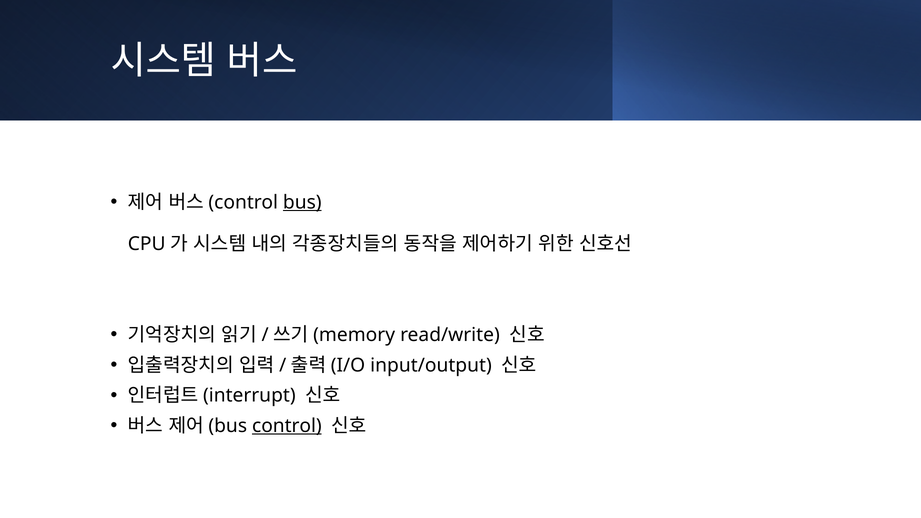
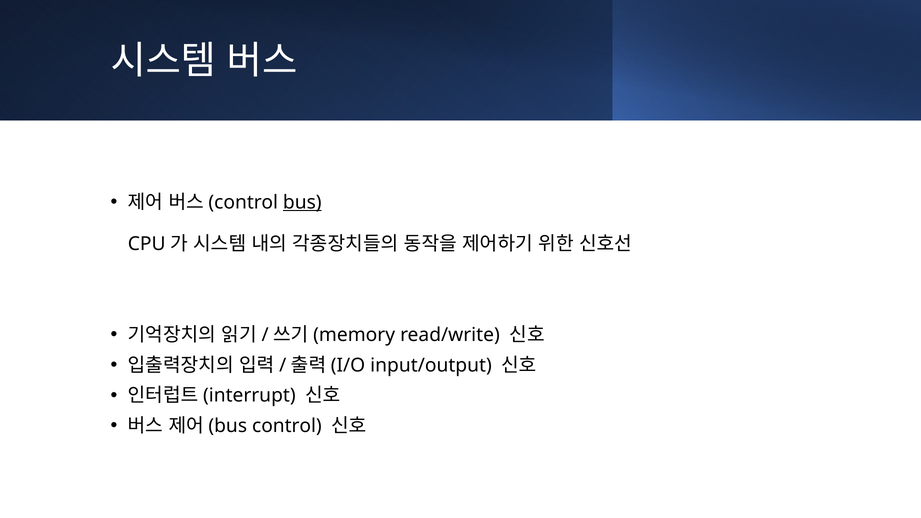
control at (287, 426) underline: present -> none
